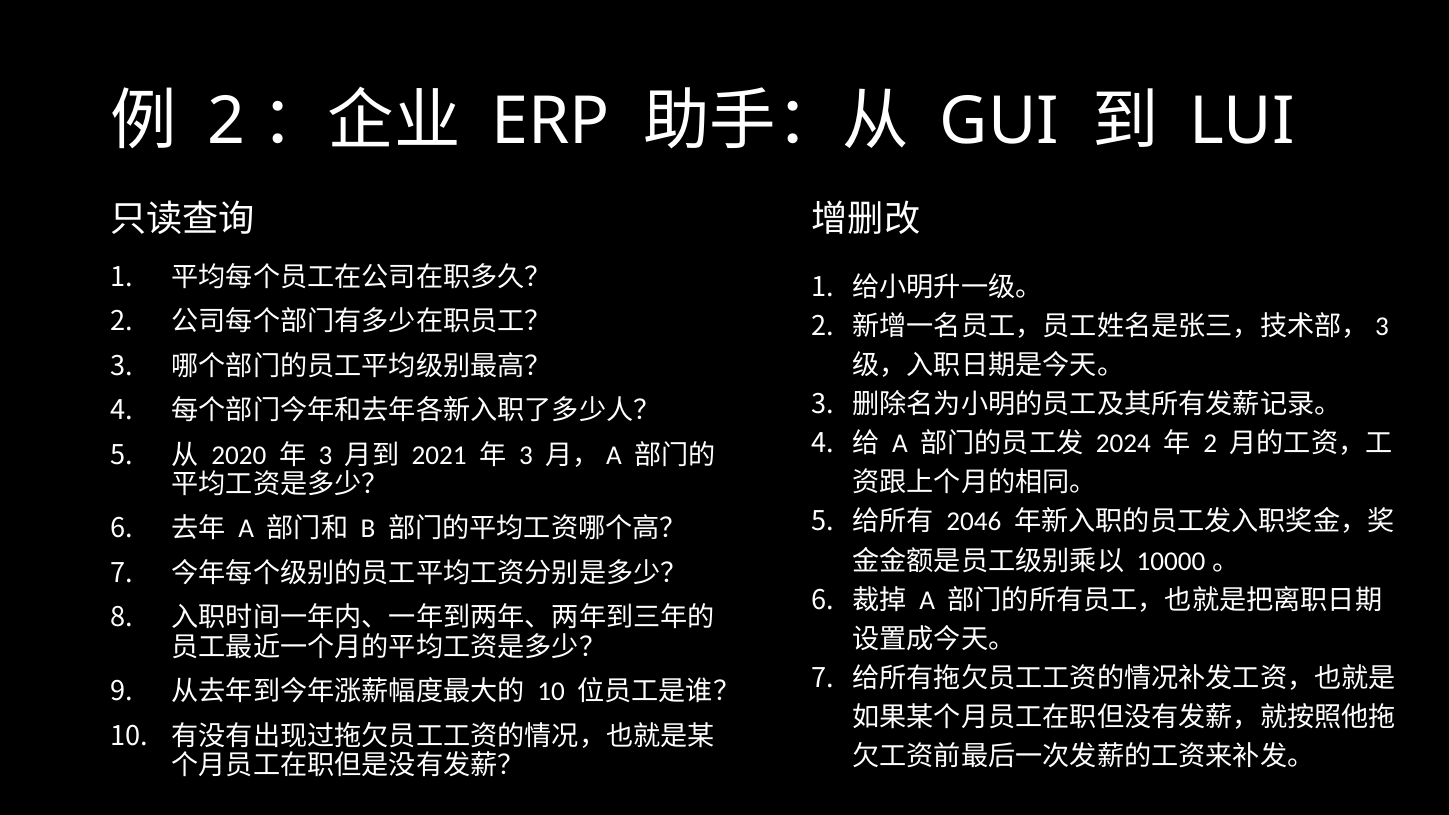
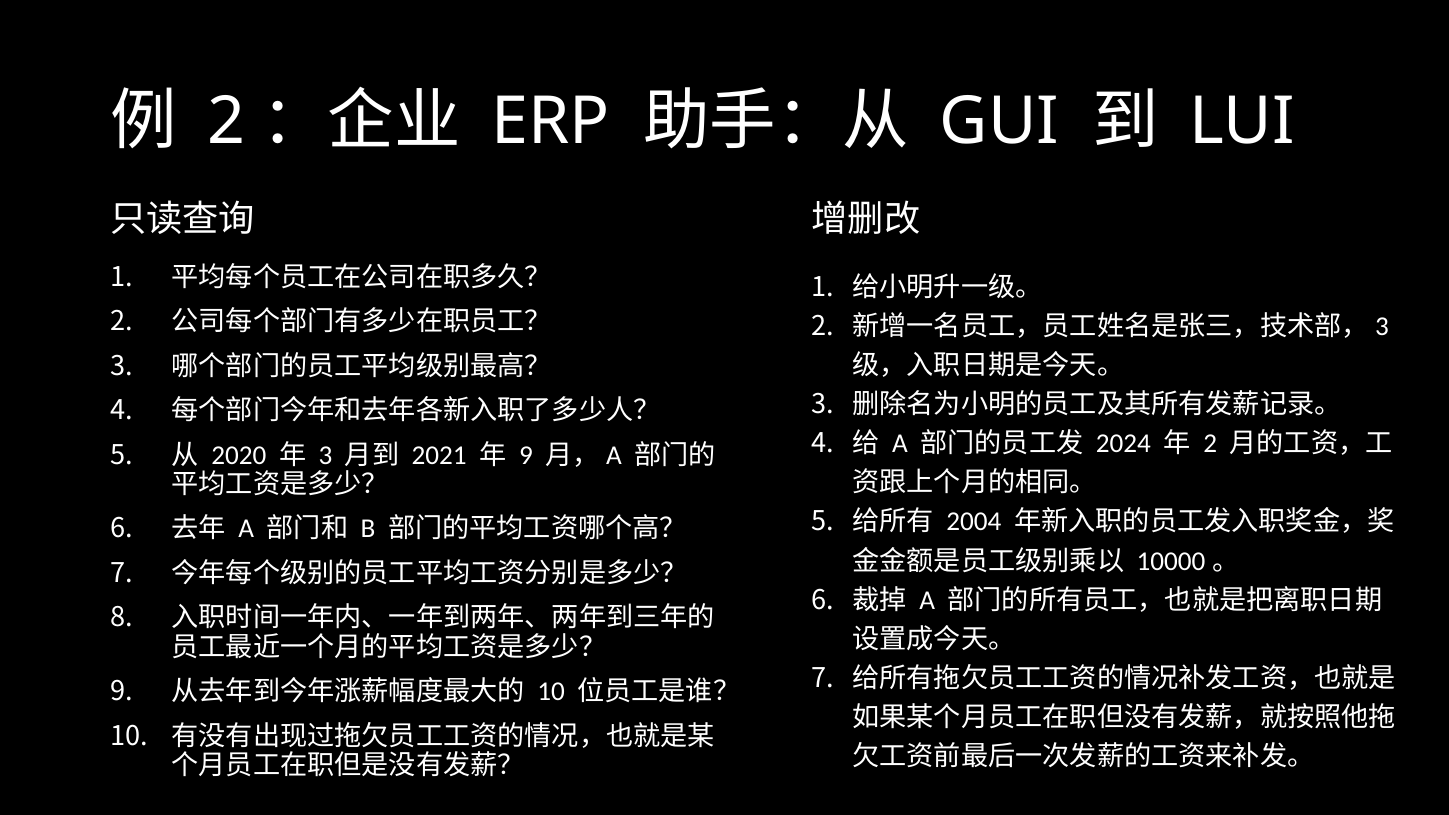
3 at (526, 455): 3 -> 9
2046: 2046 -> 2004
